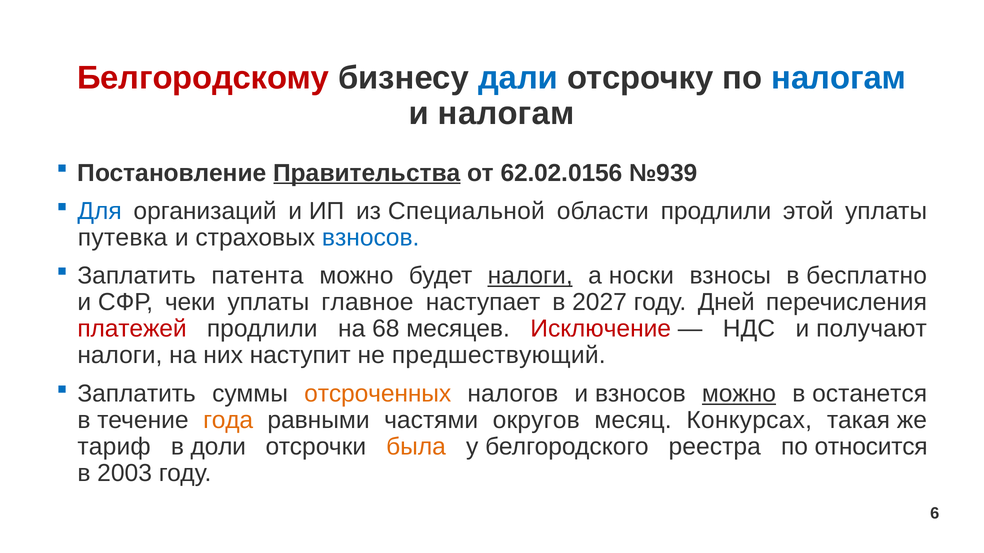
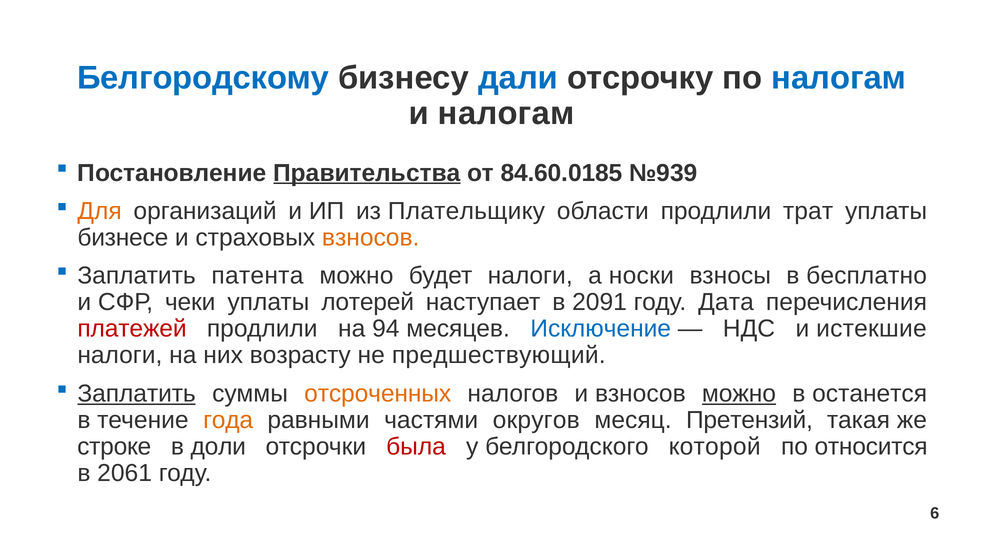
Белгородскому colour: red -> blue
62.02.0156: 62.02.0156 -> 84.60.0185
Для colour: blue -> orange
Специальной: Специальной -> Плательщику
этой: этой -> трат
путевка: путевка -> бизнесе
взносов at (371, 238) colour: blue -> orange
налоги at (530, 276) underline: present -> none
главное: главное -> лотерей
2027: 2027 -> 2091
Дней: Дней -> Дата
68: 68 -> 94
Исключение colour: red -> blue
получают: получают -> истекшие
наступит: наступит -> возрасту
Заплатить at (137, 394) underline: none -> present
Конкурсах: Конкурсах -> Претензий
тариф: тариф -> строке
была colour: orange -> red
реестра: реестра -> которой
2003: 2003 -> 2061
